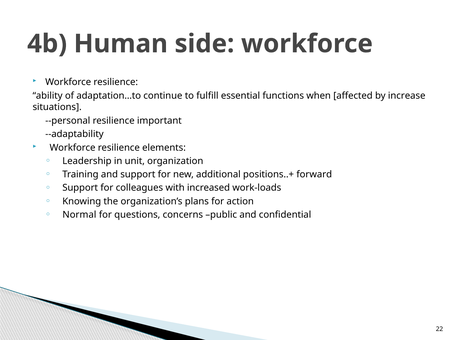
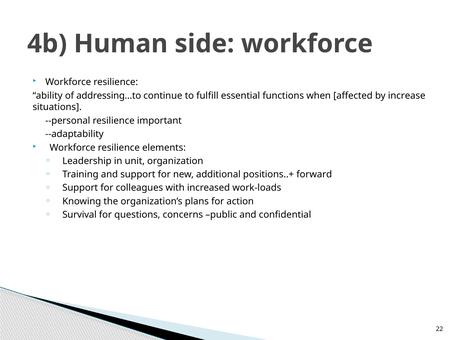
adaptation…to: adaptation…to -> addressing…to
Normal: Normal -> Survival
